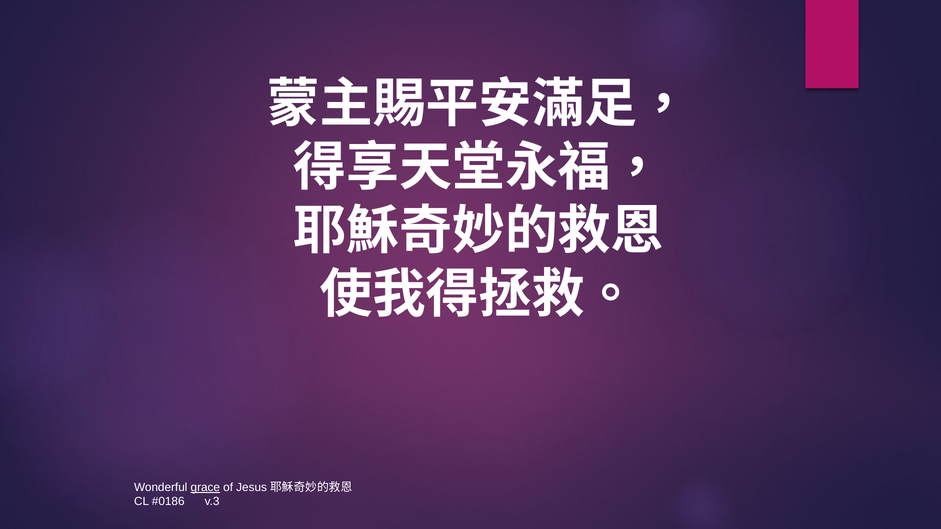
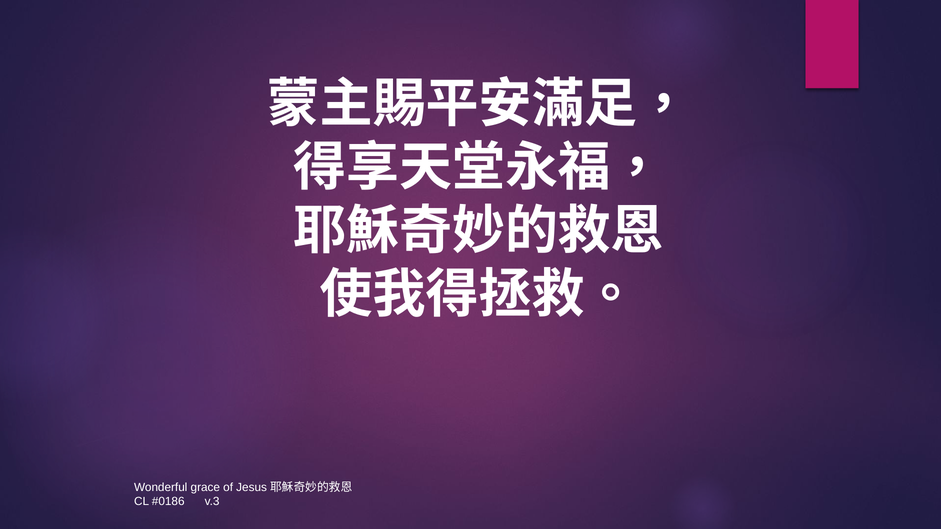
grace underline: present -> none
